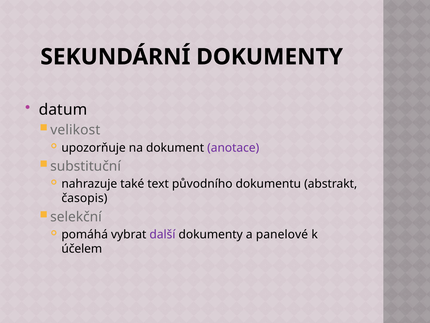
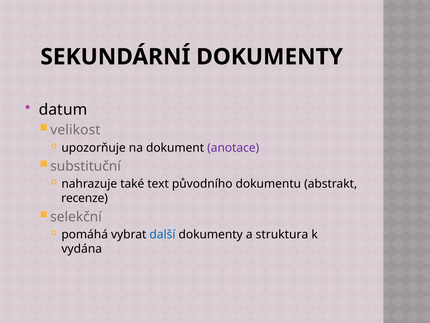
časopis: časopis -> recenze
další colour: purple -> blue
panelové: panelové -> struktura
účelem: účelem -> vydána
